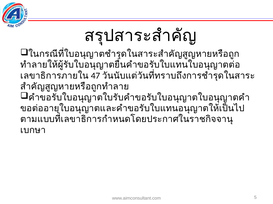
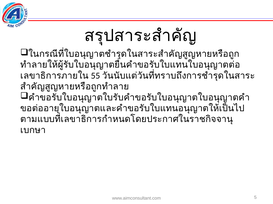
47: 47 -> 55
